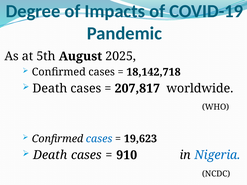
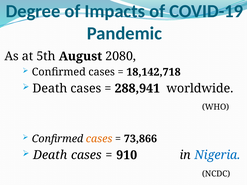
2025: 2025 -> 2080
207,817: 207,817 -> 288,941
cases at (99, 139) colour: blue -> orange
19,623: 19,623 -> 73,866
